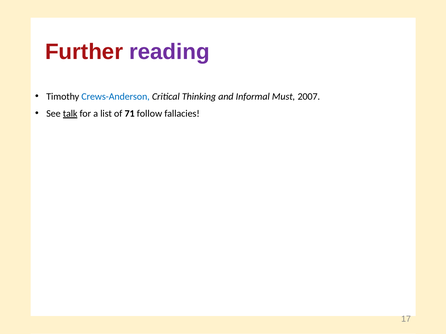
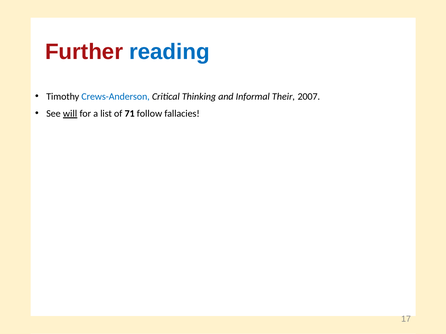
reading colour: purple -> blue
Must: Must -> Their
talk: talk -> will
